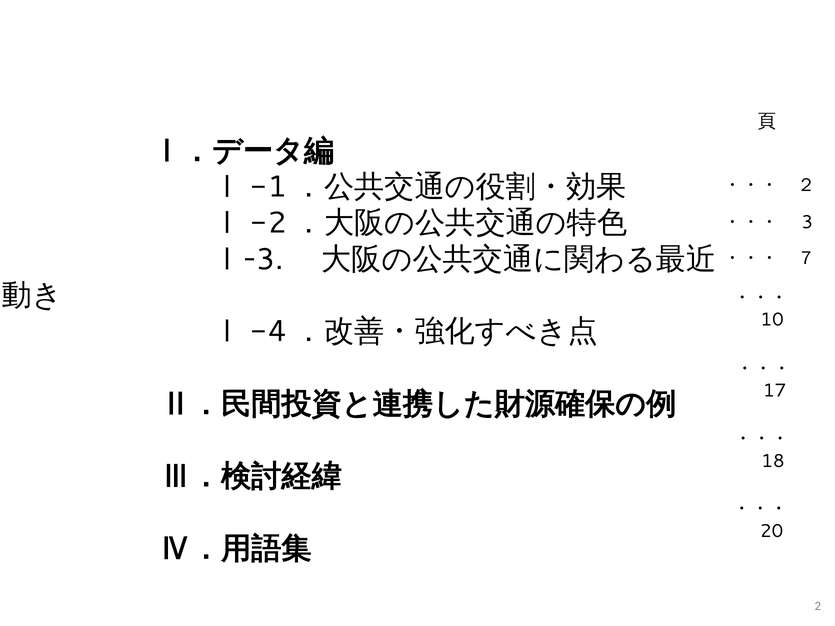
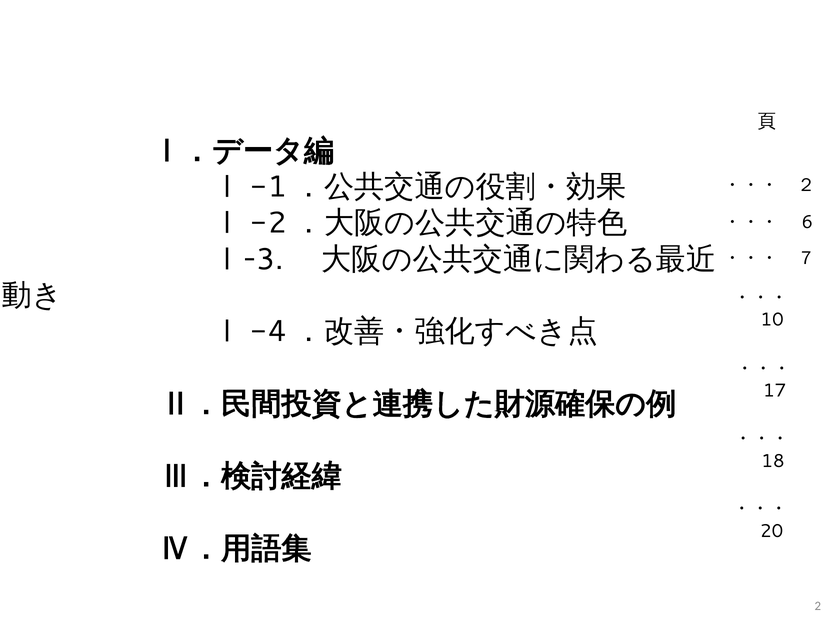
3: 3 -> 6
